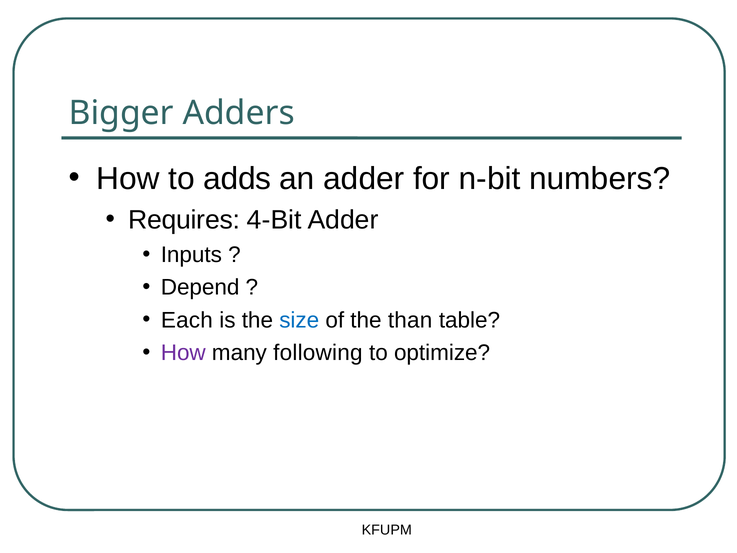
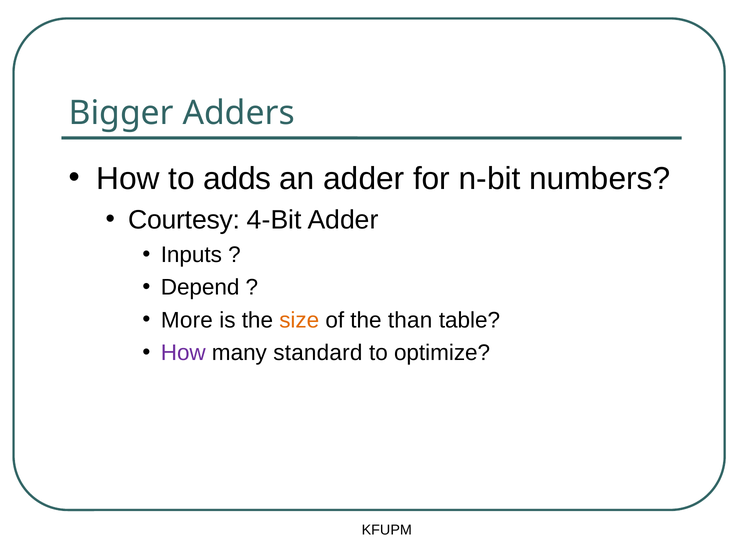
Requires: Requires -> Courtesy
Each: Each -> More
size colour: blue -> orange
following: following -> standard
